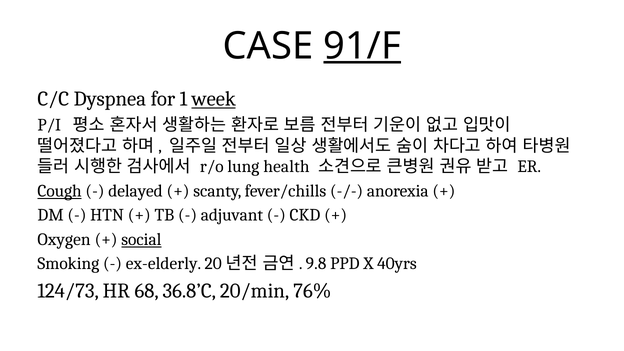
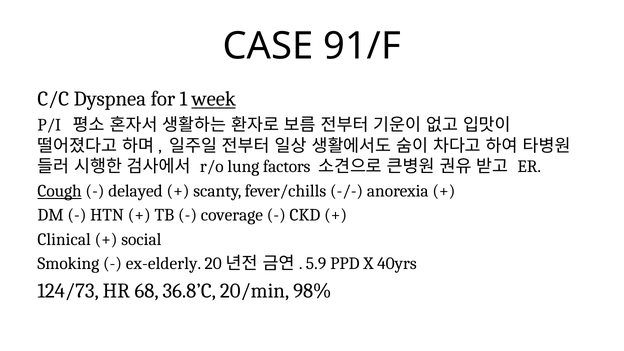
91/F underline: present -> none
health: health -> factors
adjuvant: adjuvant -> coverage
Oxygen: Oxygen -> Clinical
social underline: present -> none
9.8: 9.8 -> 5.9
76%: 76% -> 98%
